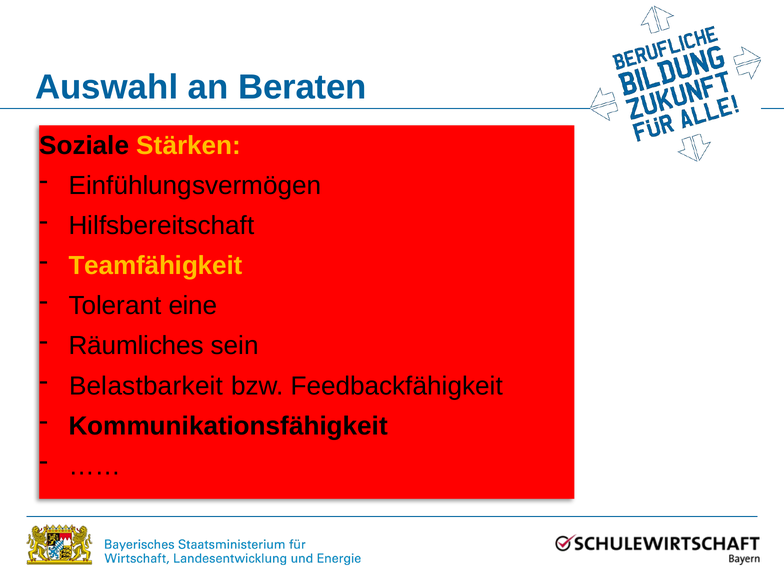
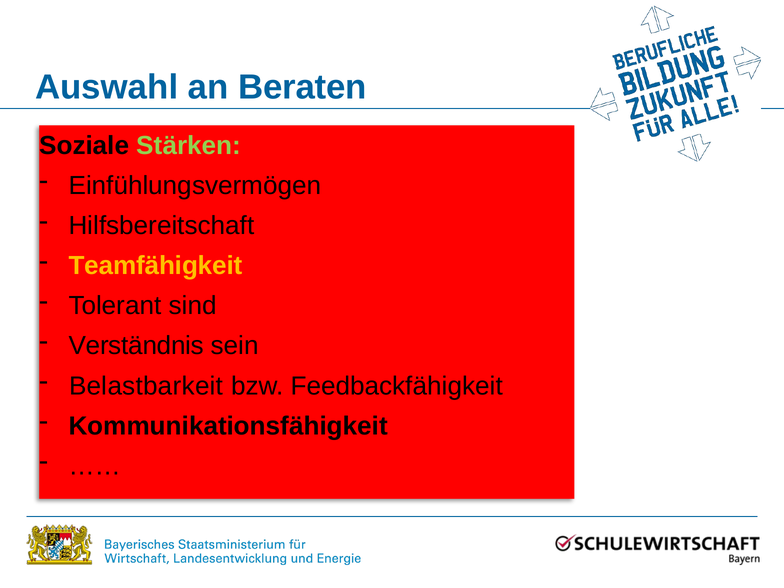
Stärken colour: yellow -> light green
eine: eine -> sind
Räumliches: Räumliches -> Verständnis
